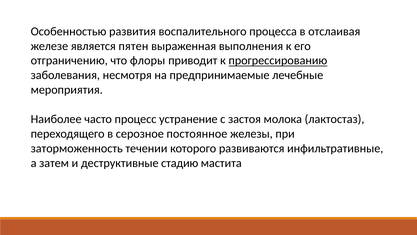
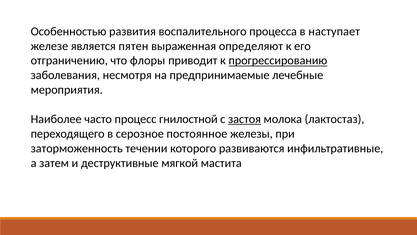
отслаивая: отслаивая -> наступает
выполнения: выполнения -> определяют
устранение: устранение -> гнилостной
застоя underline: none -> present
стадию: стадию -> мягкой
